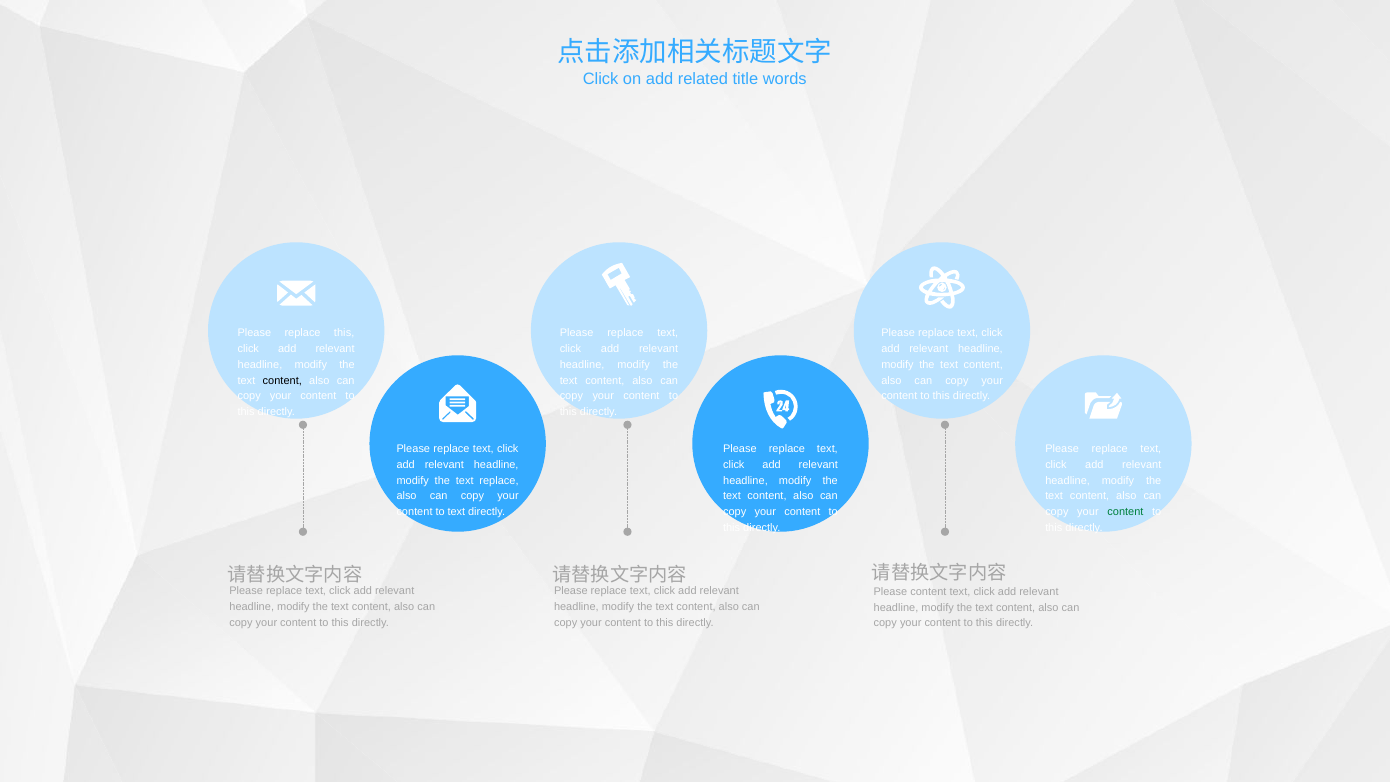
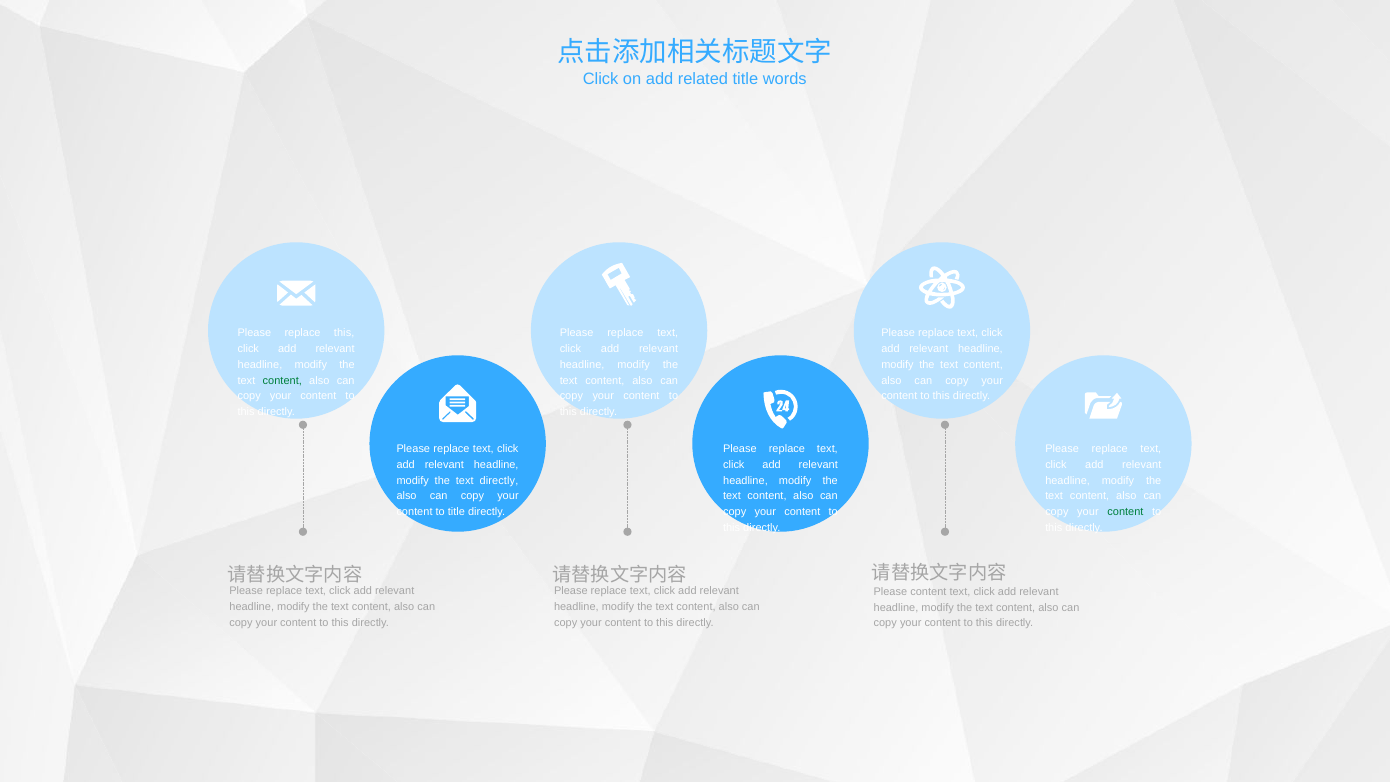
content at (282, 380) colour: black -> green
text replace: replace -> directly
to text: text -> title
